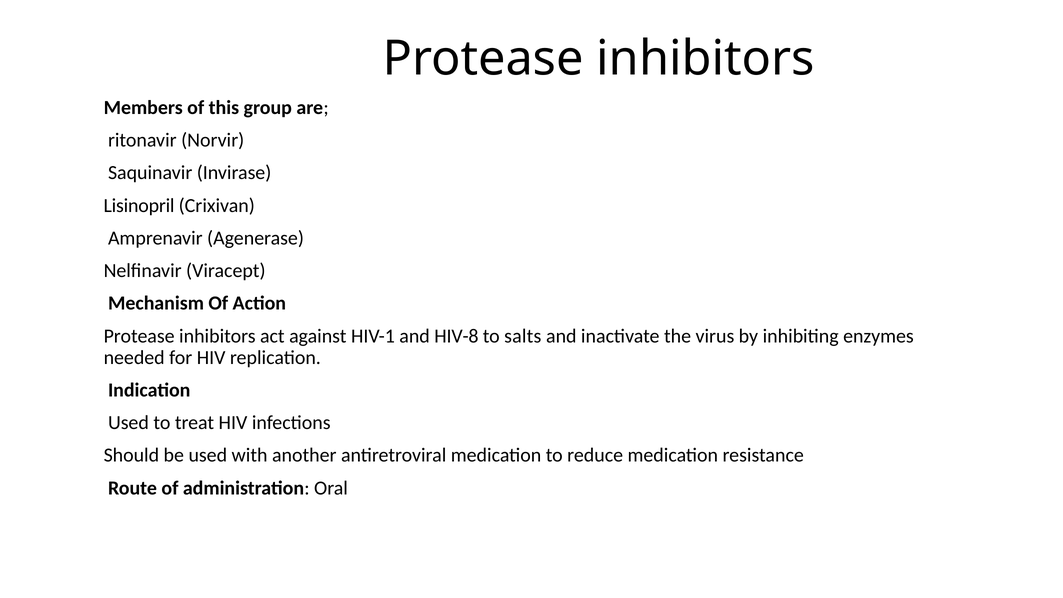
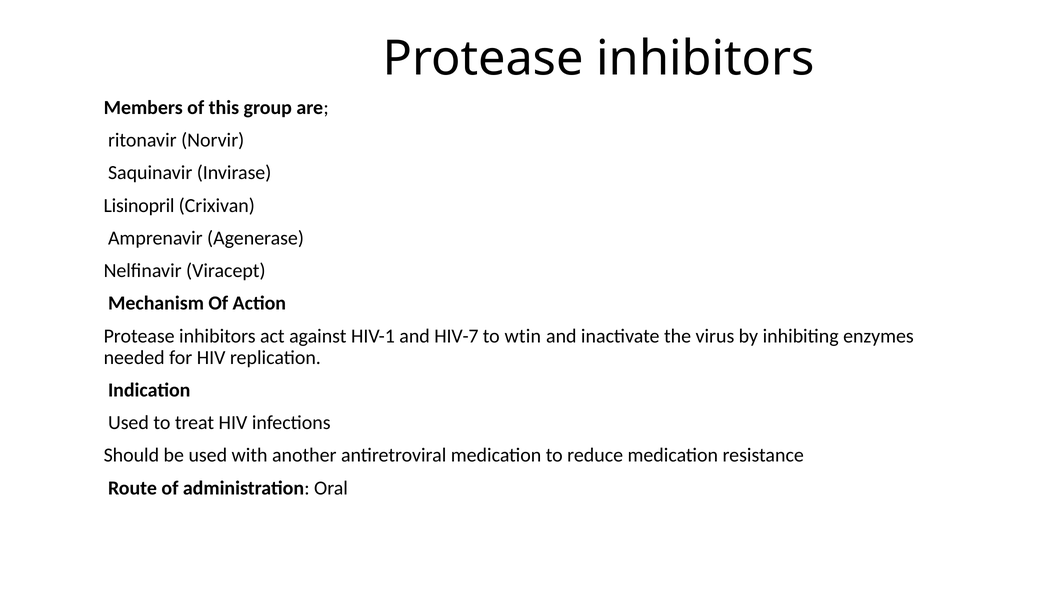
HIV-8: HIV-8 -> HIV-7
salts: salts -> wtin
